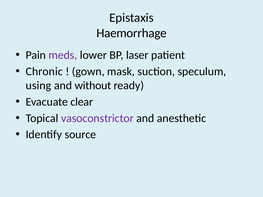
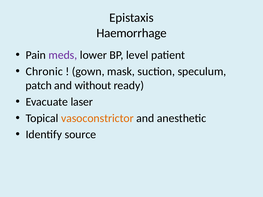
laser: laser -> level
using: using -> patch
clear: clear -> laser
vasoconstrictor colour: purple -> orange
